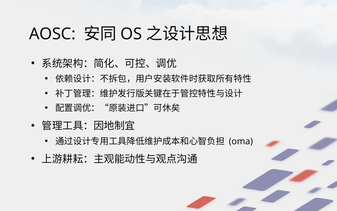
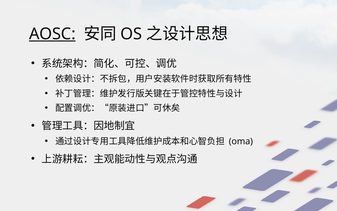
AOSC underline: none -> present
